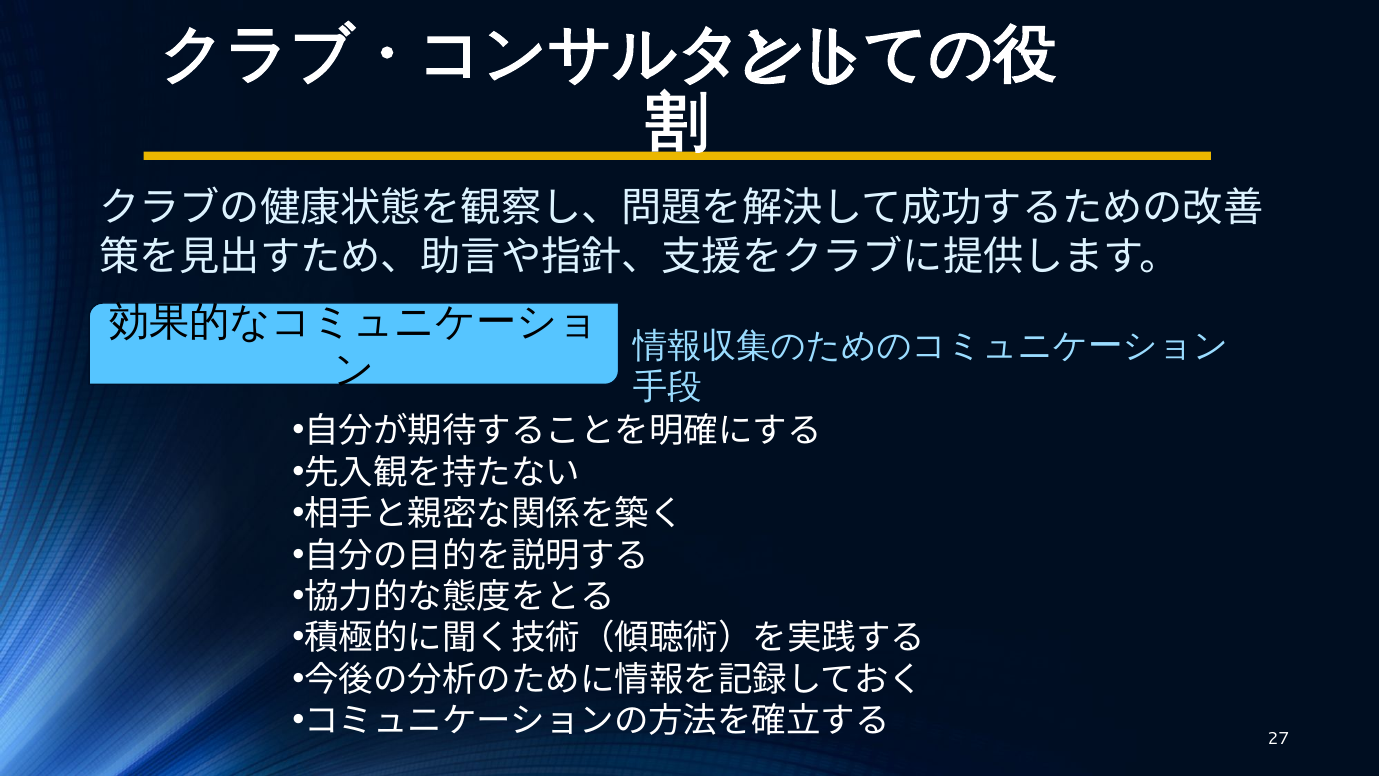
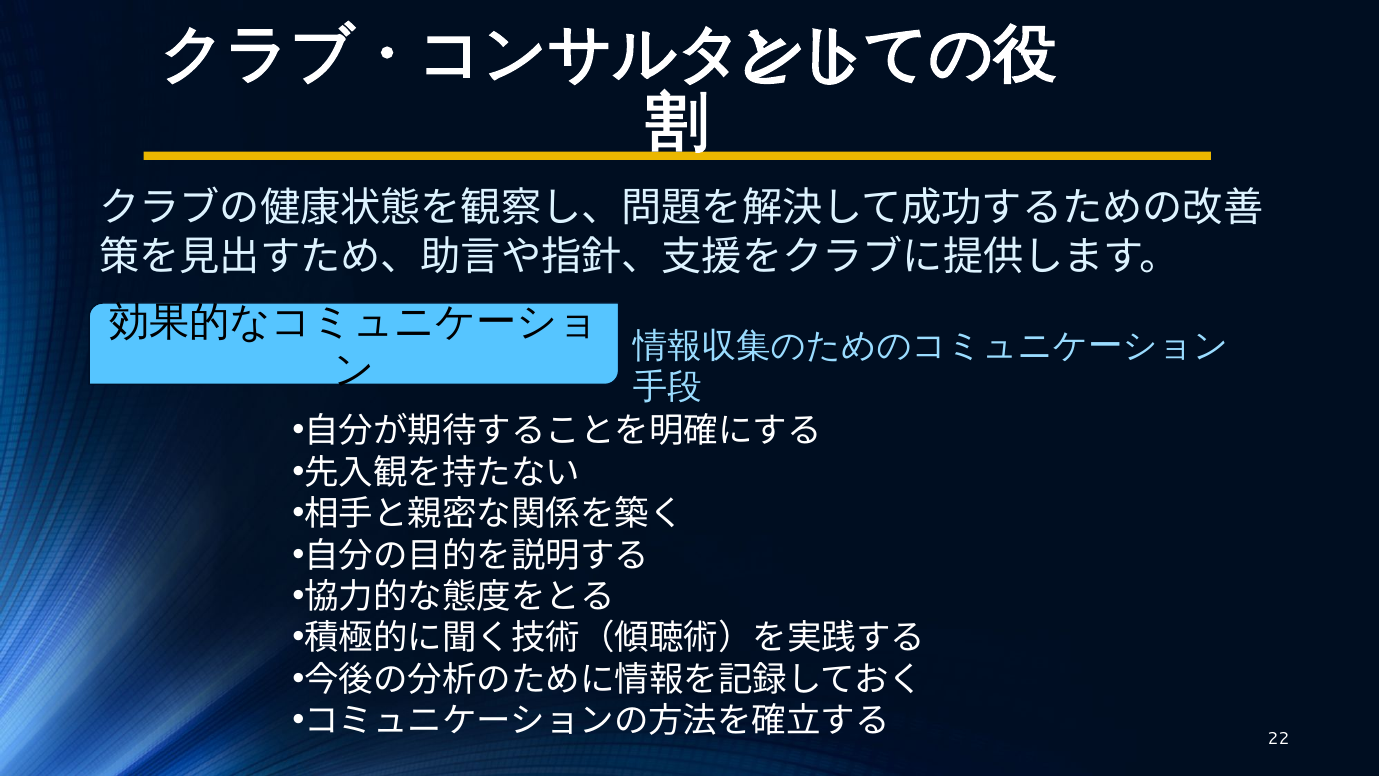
27: 27 -> 22
